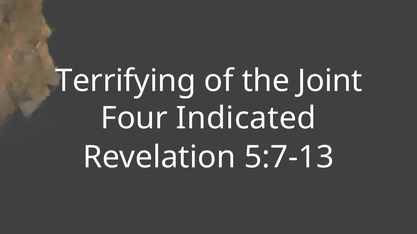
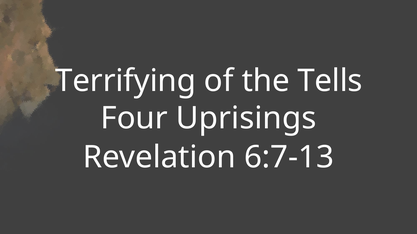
Joint: Joint -> Tells
Indicated: Indicated -> Uprisings
5:7-13: 5:7-13 -> 6:7-13
